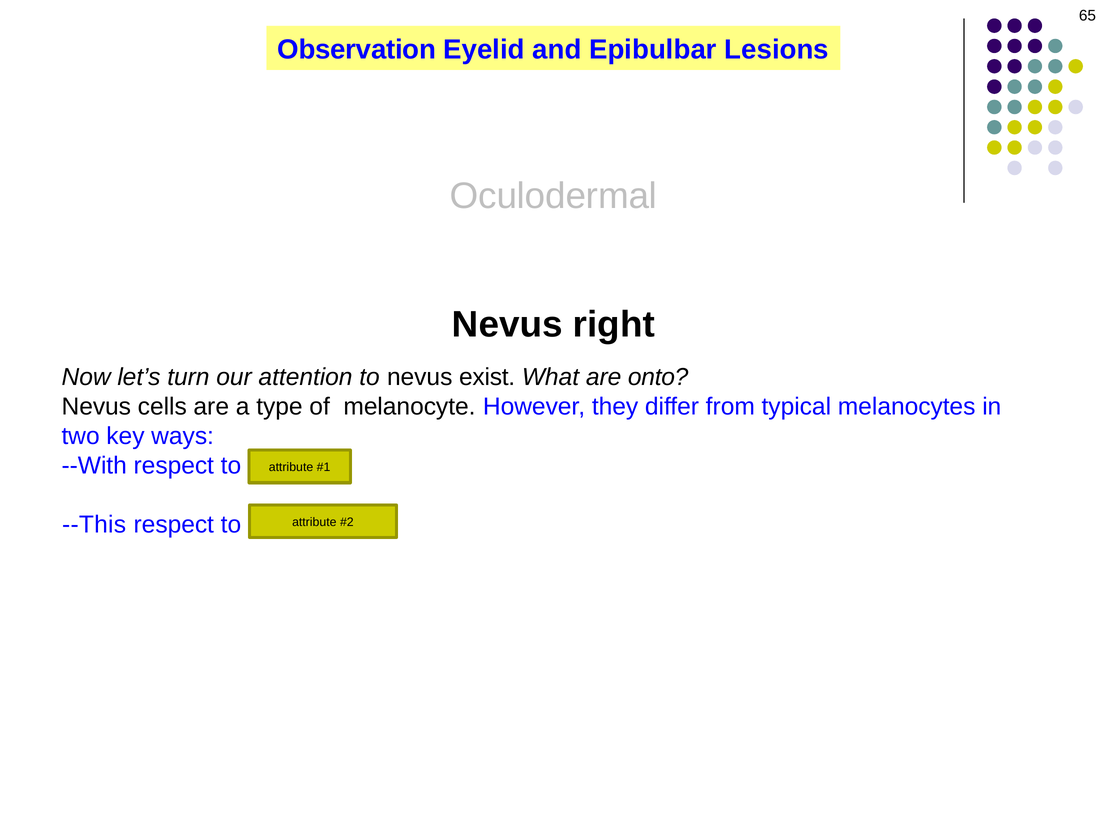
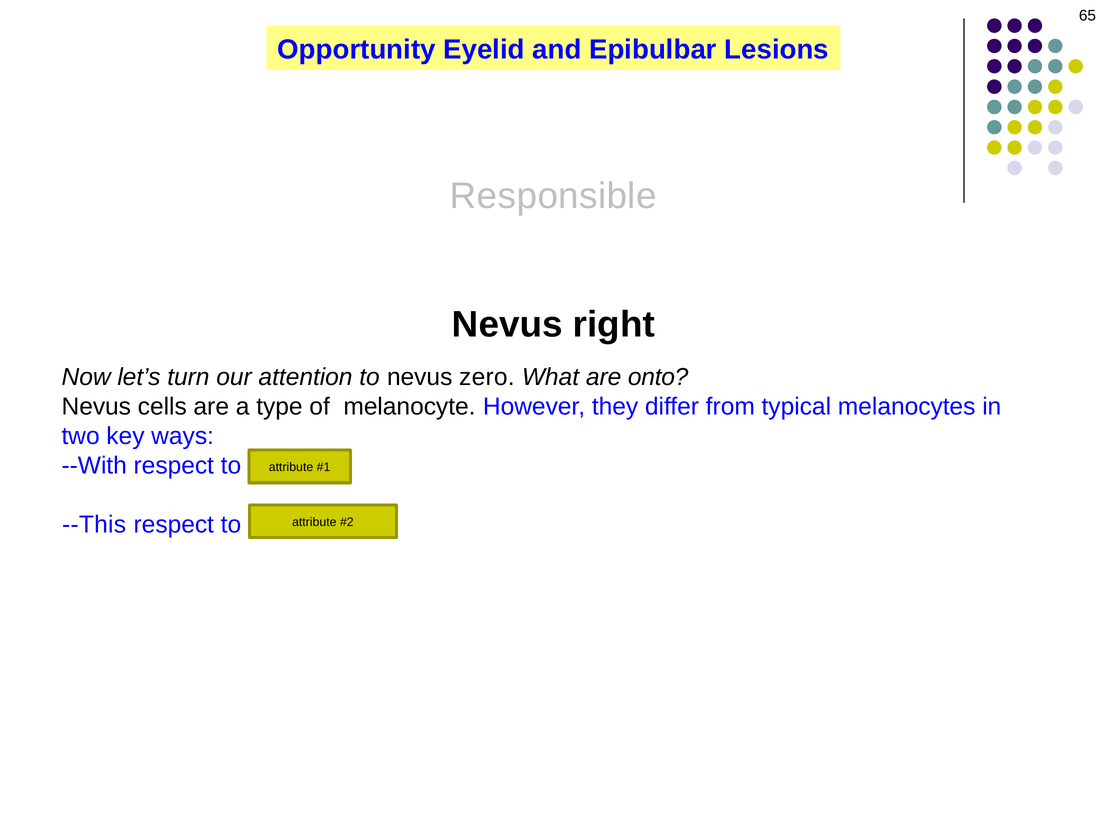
Observation: Observation -> Opportunity
Oculodermal: Oculodermal -> Responsible
exist: exist -> zero
